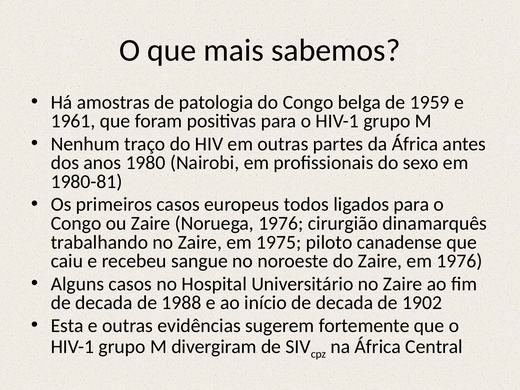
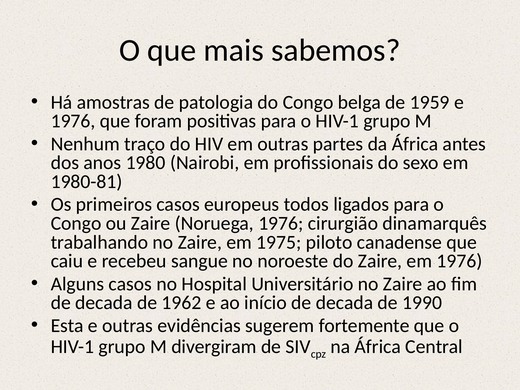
1961 at (73, 121): 1961 -> 1976
1988: 1988 -> 1962
1902: 1902 -> 1990
